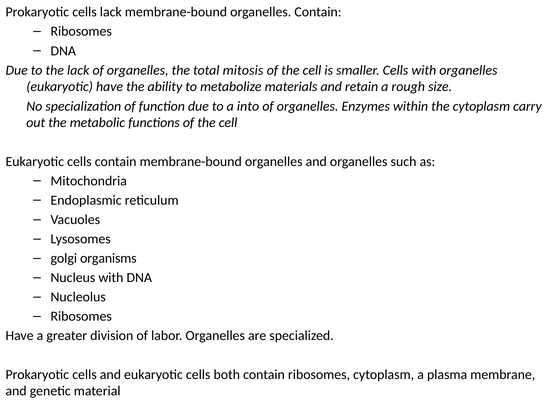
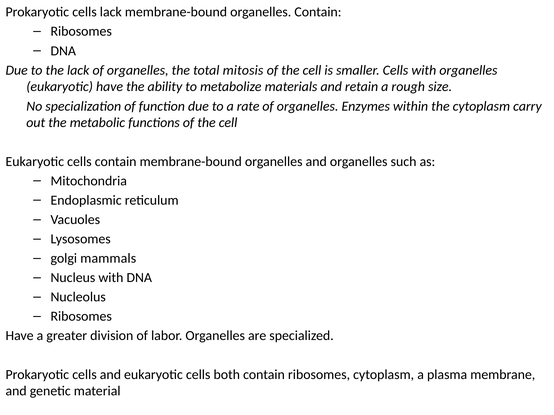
into: into -> rate
organisms: organisms -> mammals
